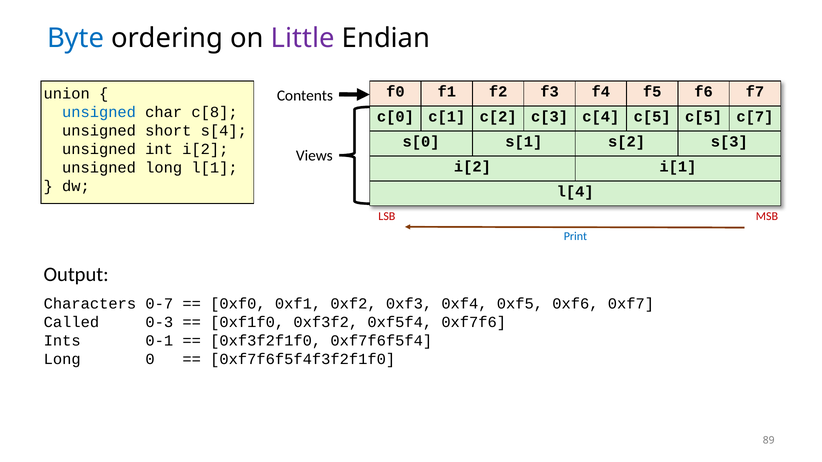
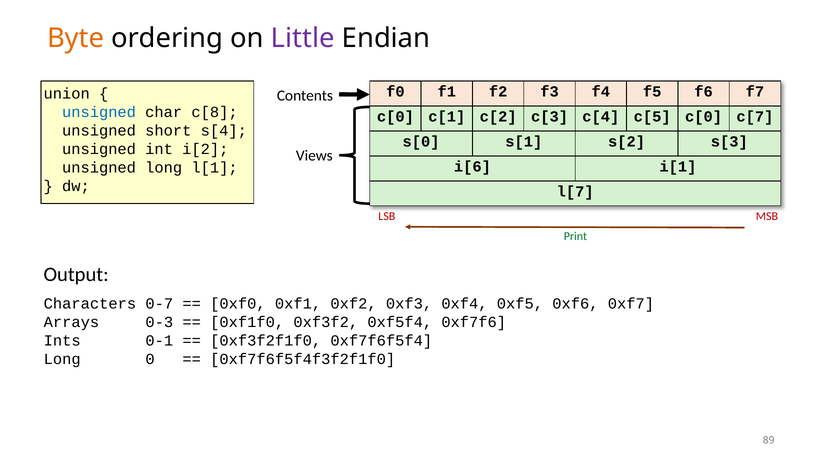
Byte colour: blue -> orange
c[5 c[5: c[5 -> c[0
i[2 at (472, 167): i[2 -> i[6
l[4: l[4 -> l[7
Print colour: blue -> green
Called: Called -> Arrays
